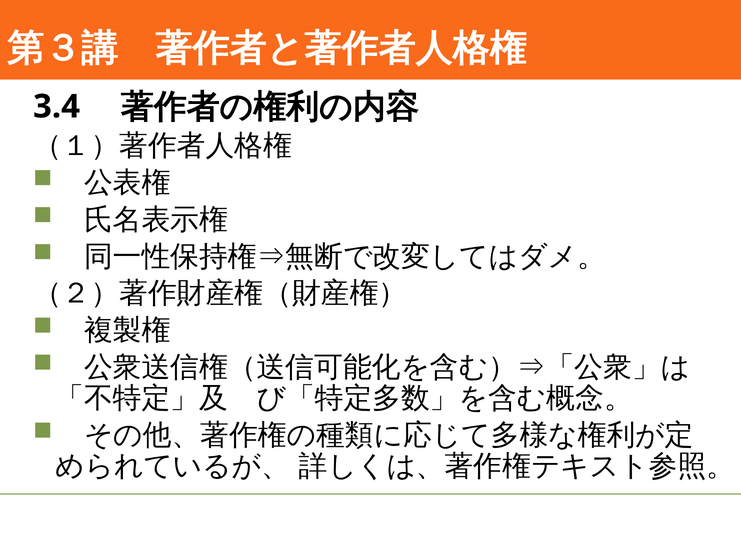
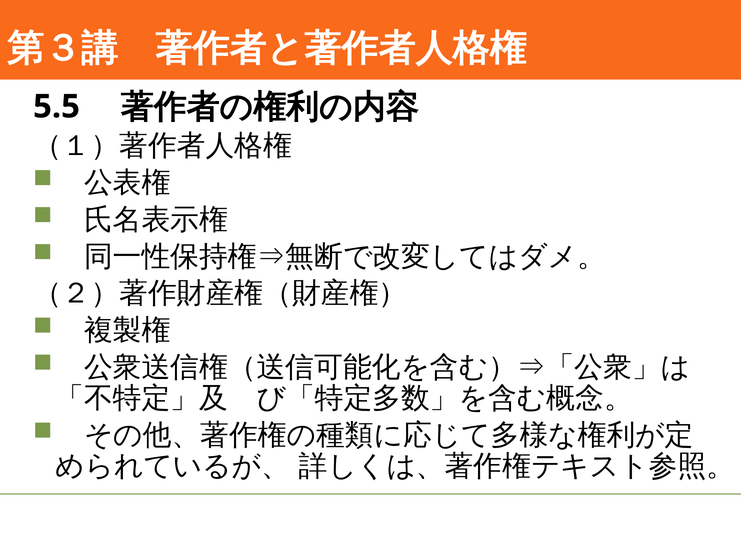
3.4: 3.4 -> 5.5
